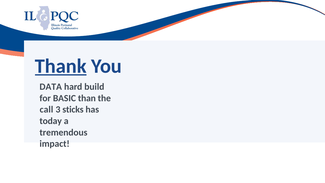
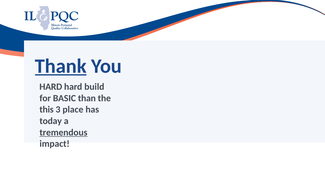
DATA at (51, 87): DATA -> HARD
call: call -> this
sticks: sticks -> place
tremendous underline: none -> present
